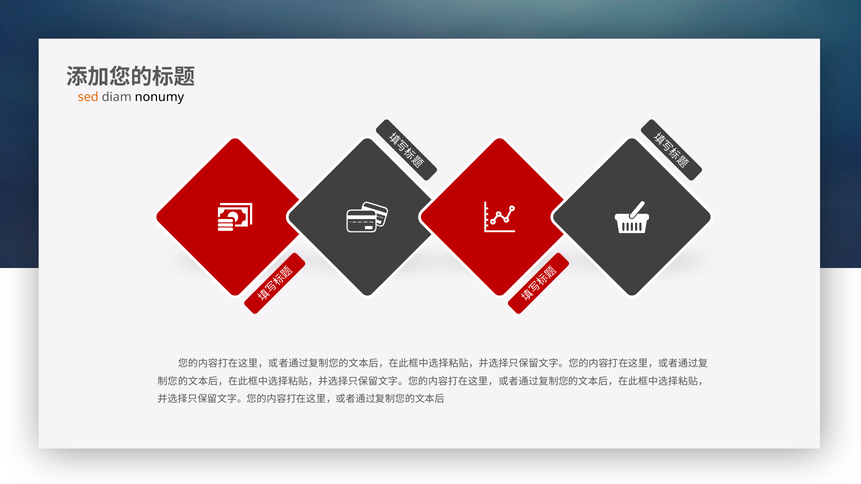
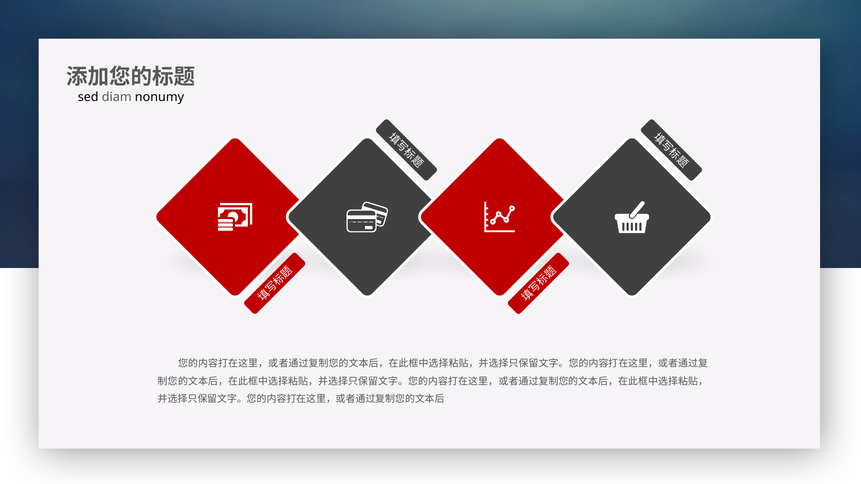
sed colour: orange -> black
